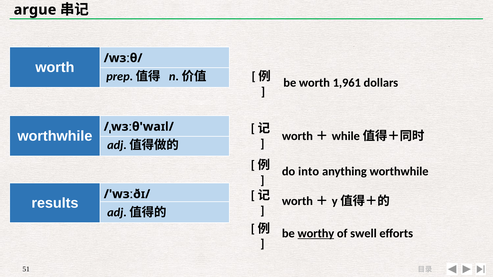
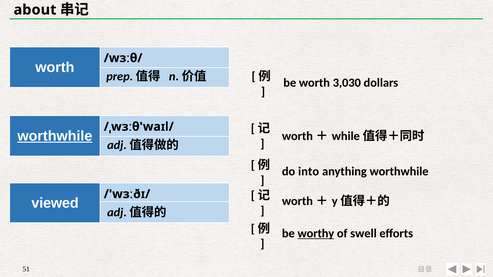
argue: argue -> about
1,961: 1,961 -> 3,030
worthwhile at (55, 136) underline: none -> present
results: results -> viewed
